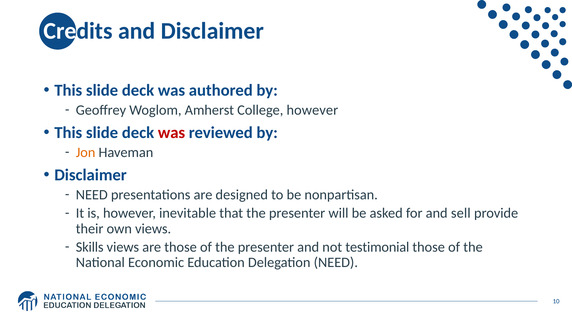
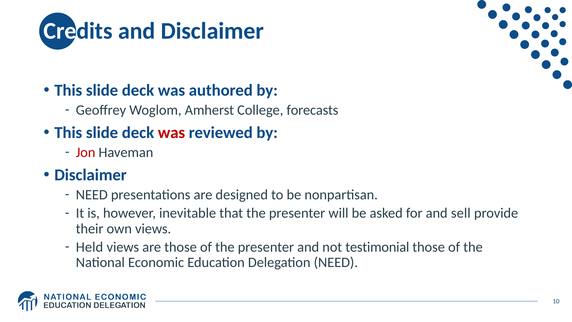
College however: however -> forecasts
Jon colour: orange -> red
Skills: Skills -> Held
